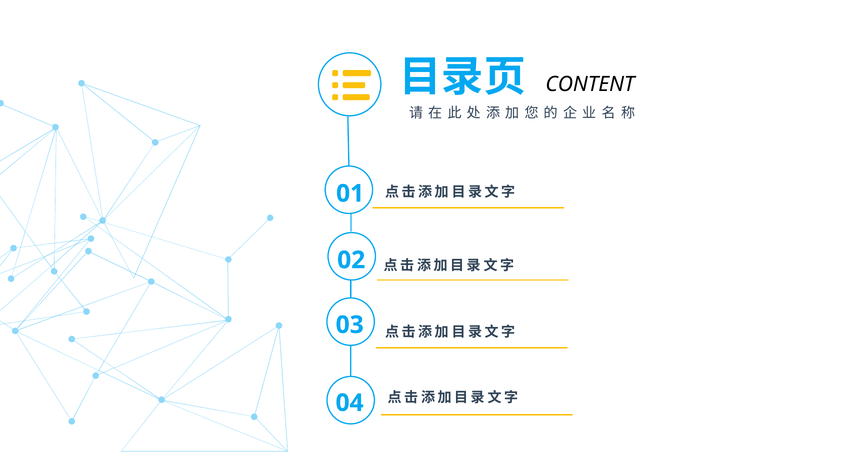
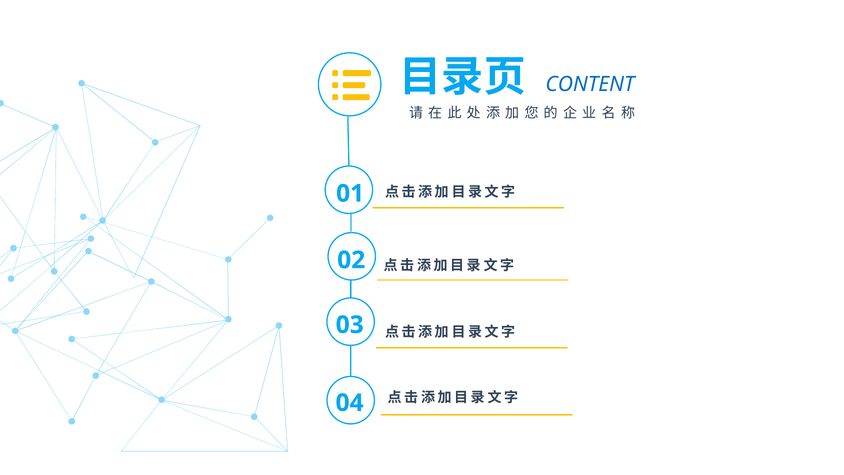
CONTENT colour: black -> blue
